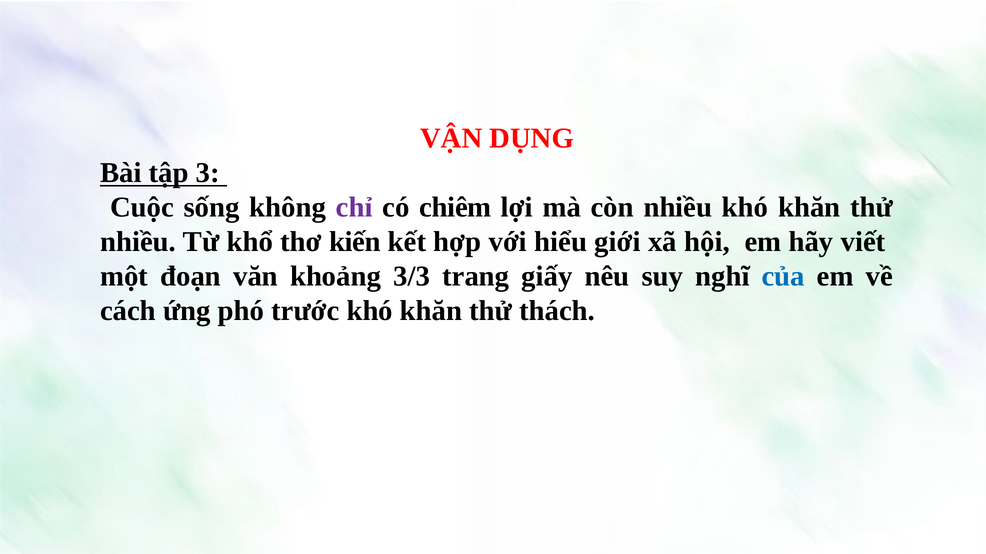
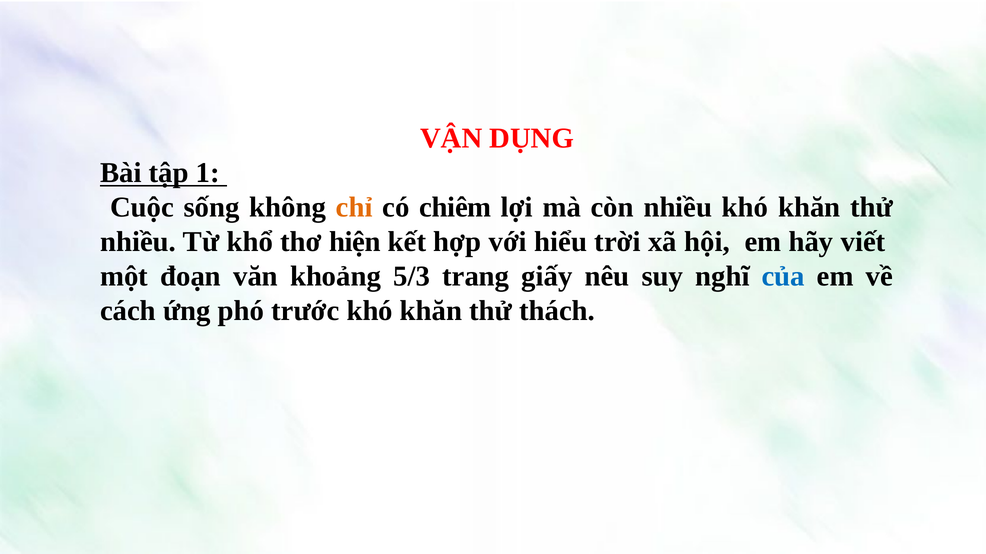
3: 3 -> 1
chỉ colour: purple -> orange
kiến: kiến -> hiện
giới: giới -> trời
3/3: 3/3 -> 5/3
